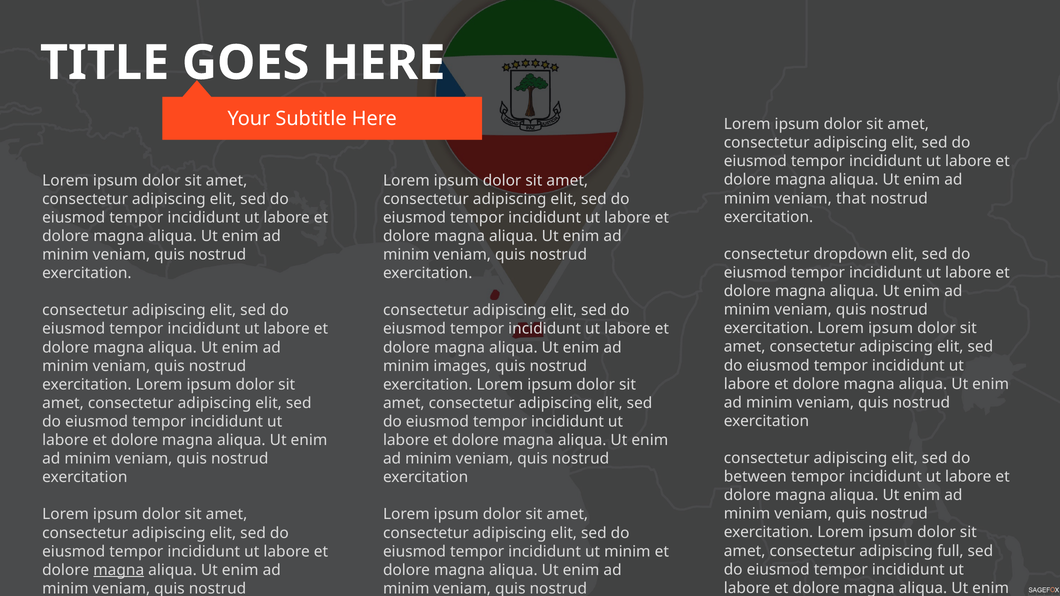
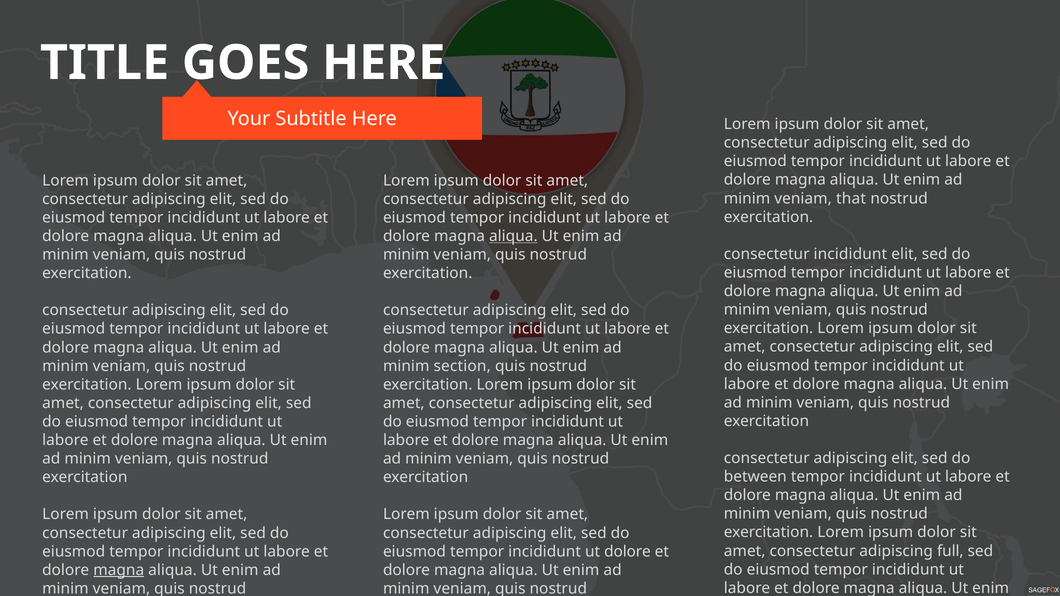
aliqua at (513, 236) underline: none -> present
consectetur dropdown: dropdown -> incididunt
images: images -> section
ut minim: minim -> dolore
